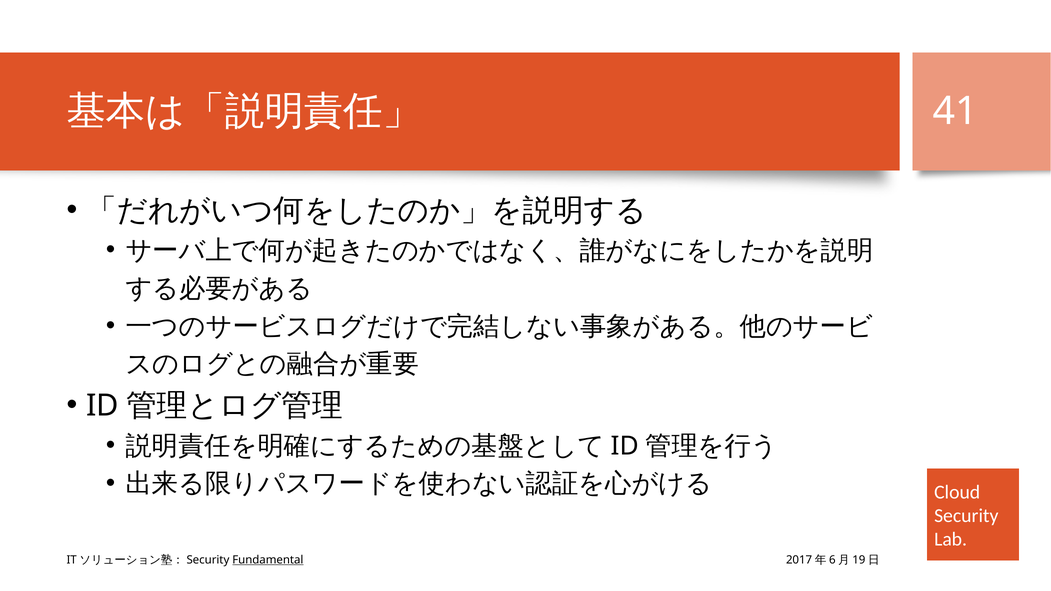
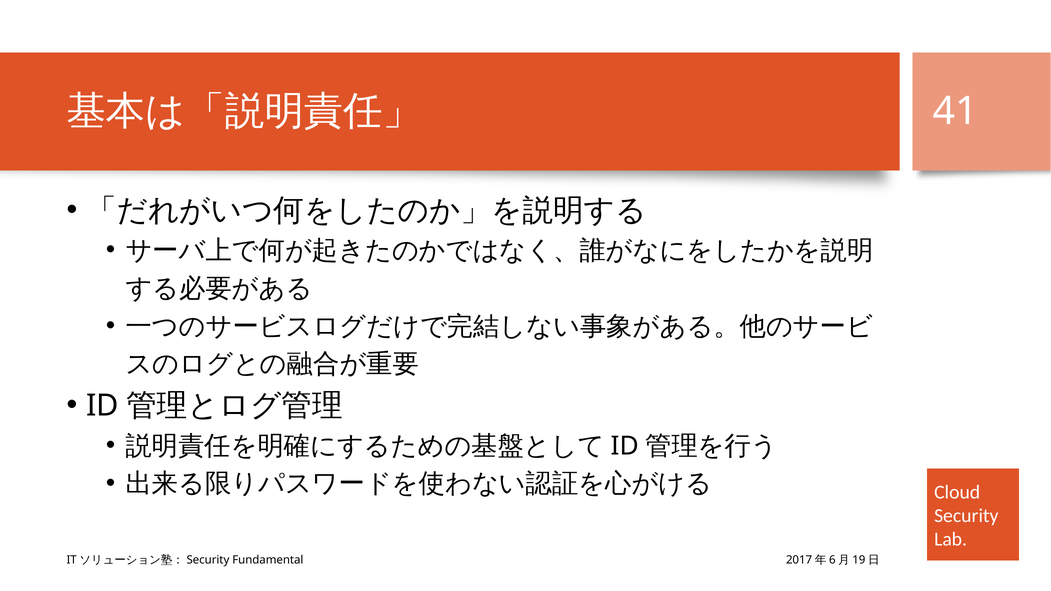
Fundamental underline: present -> none
